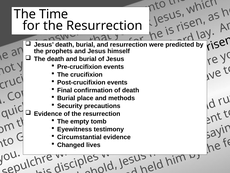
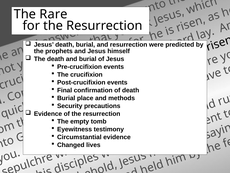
Time: Time -> Rare
